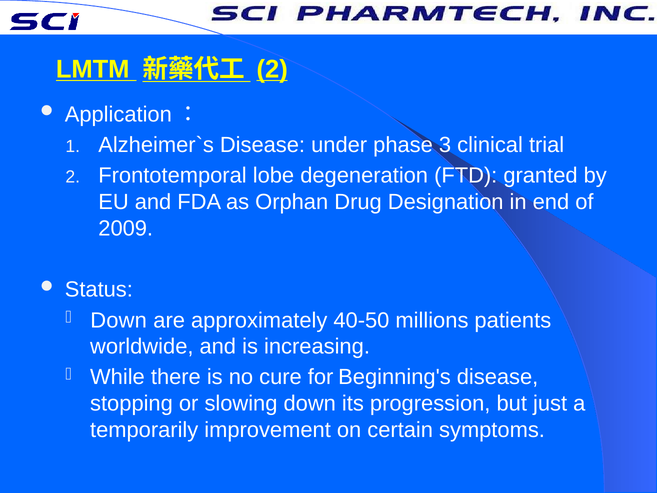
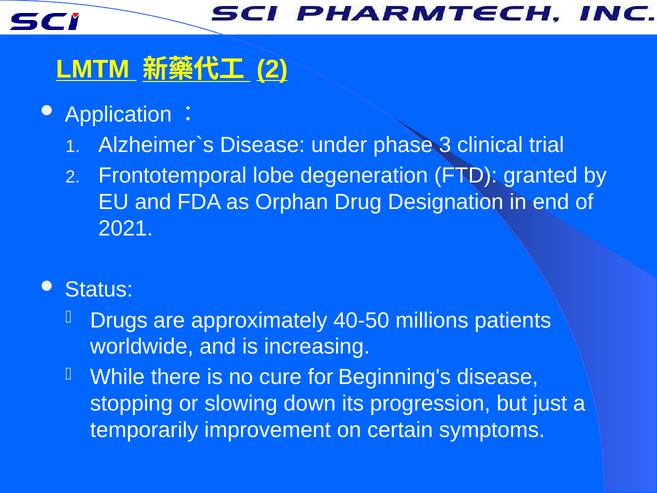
2009: 2009 -> 2021
Down at (119, 320): Down -> Drugs
